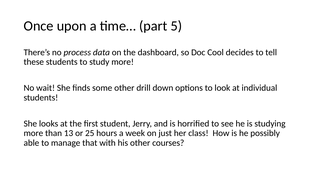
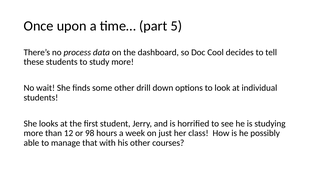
13: 13 -> 12
25: 25 -> 98
